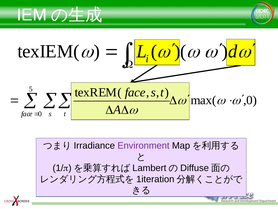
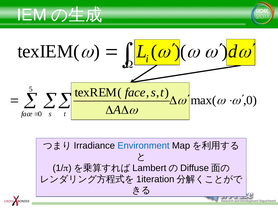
Environment colour: purple -> blue
